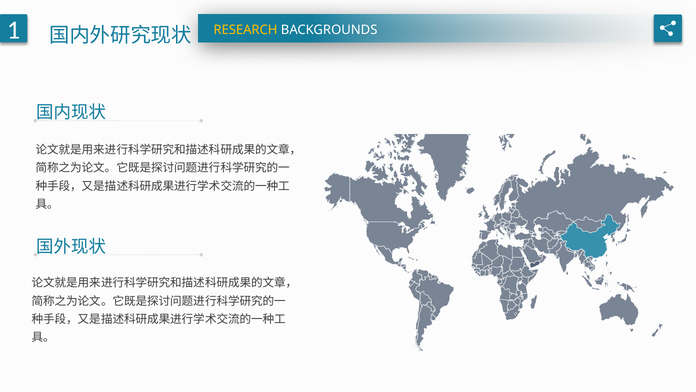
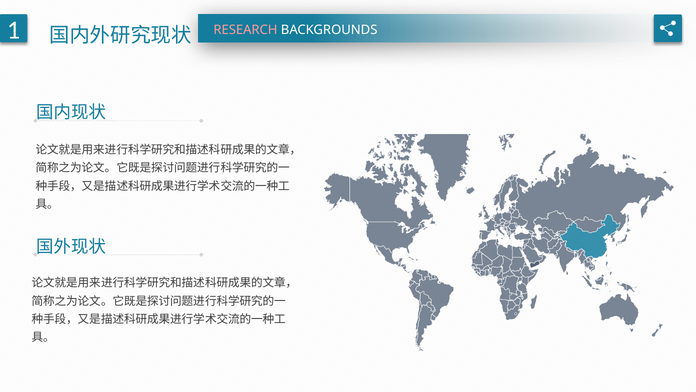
RESEARCH colour: yellow -> pink
